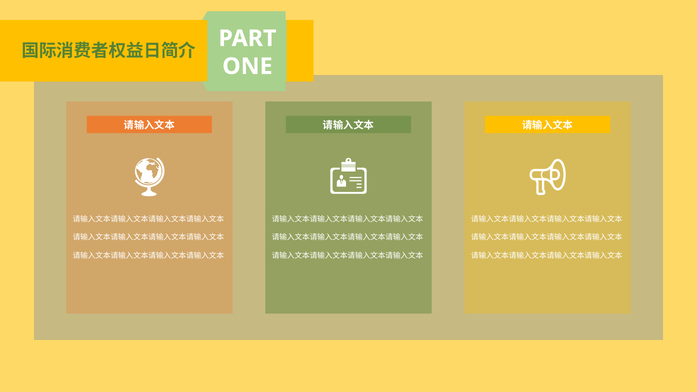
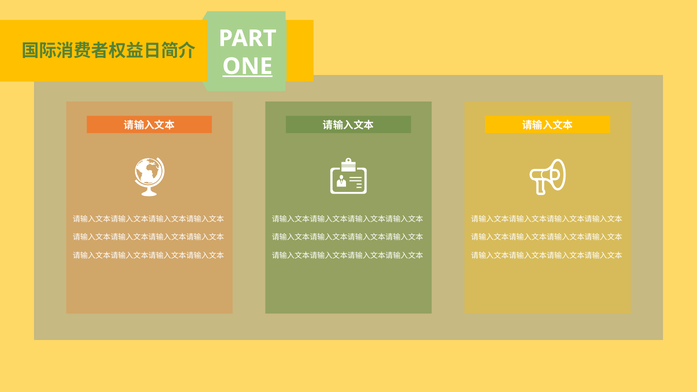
ONE underline: none -> present
